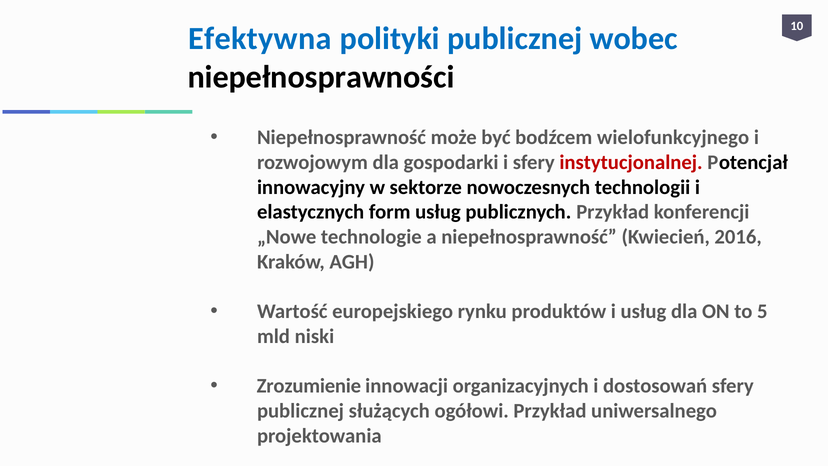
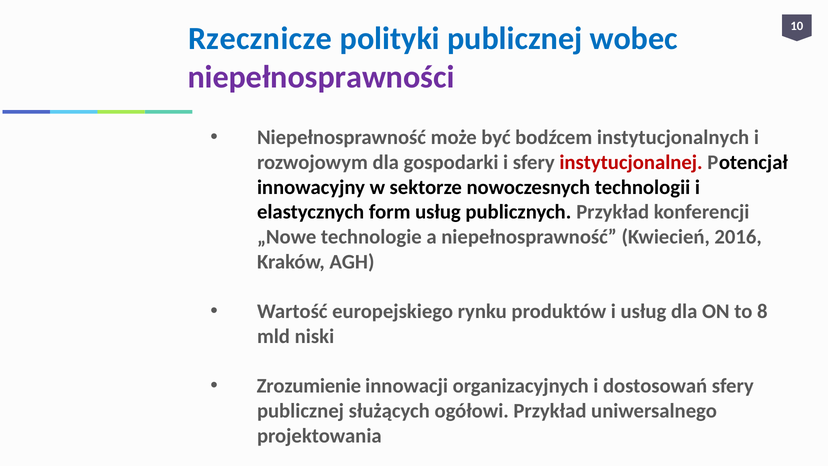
Efektywna: Efektywna -> Rzecznicze
niepełnosprawności colour: black -> purple
wielofunkcyjnego: wielofunkcyjnego -> instytucjonalnych
5: 5 -> 8
